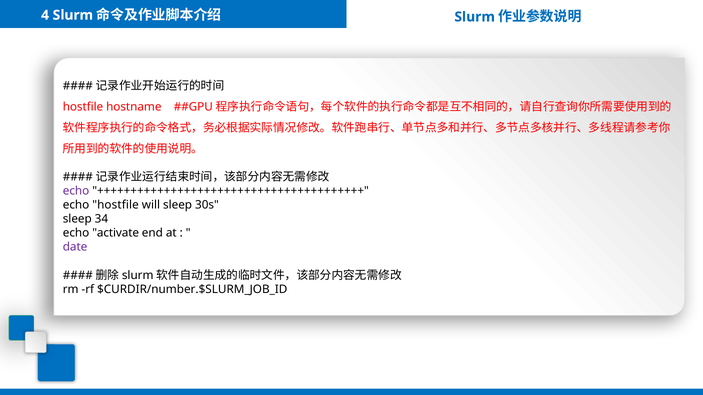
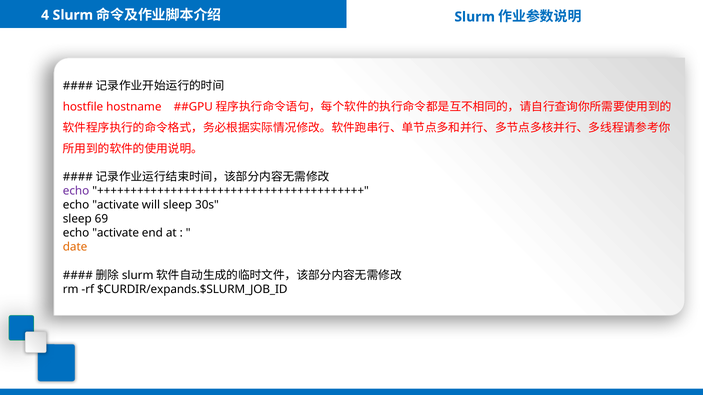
hostfile at (116, 205): hostfile -> activate
34: 34 -> 69
date colour: purple -> orange
$CURDIR/number.$SLURM_JOB_ID: $CURDIR/number.$SLURM_JOB_ID -> $CURDIR/expands.$SLURM_JOB_ID
